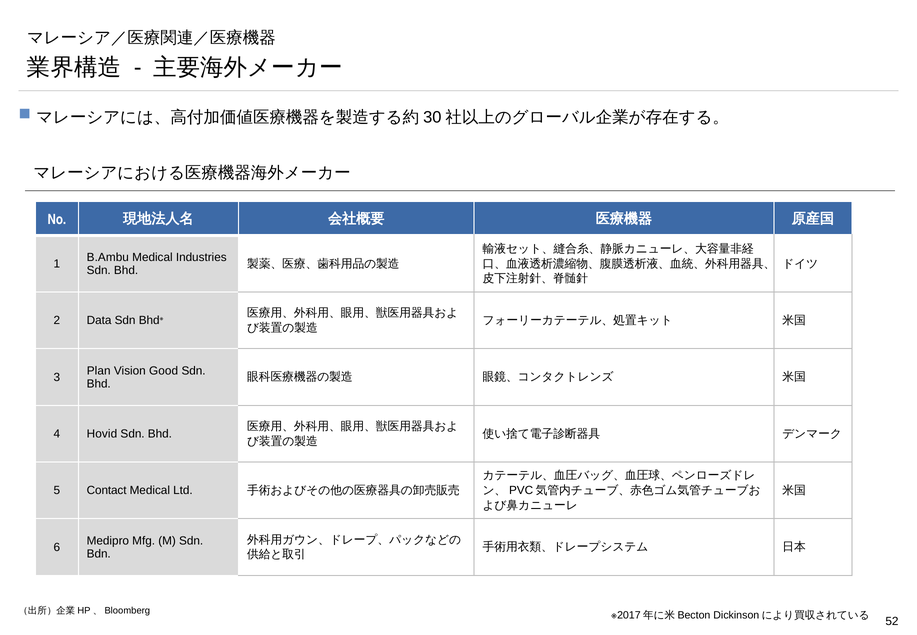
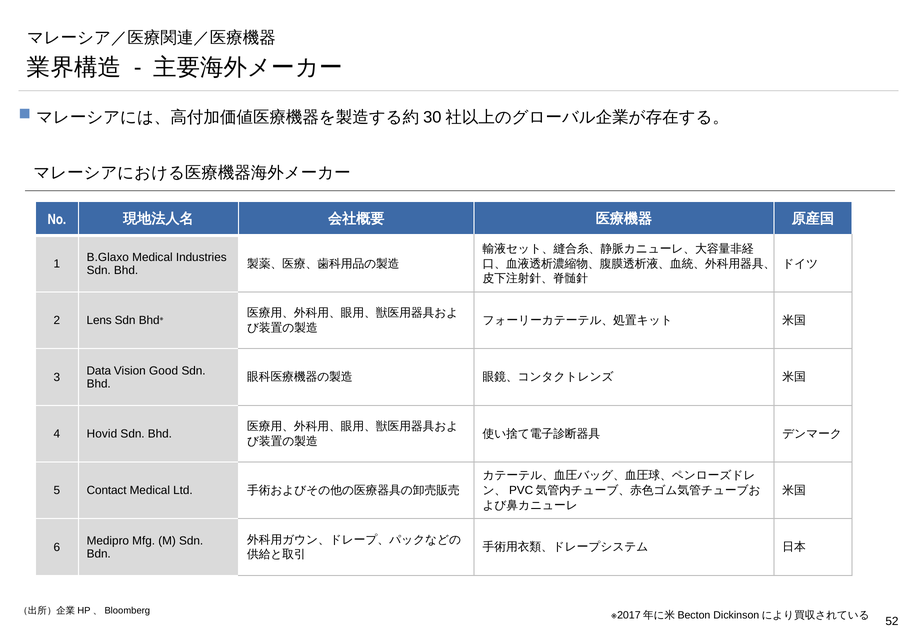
B.Ambu: B.Ambu -> B.Glaxo
Data: Data -> Lens
Plan: Plan -> Data
